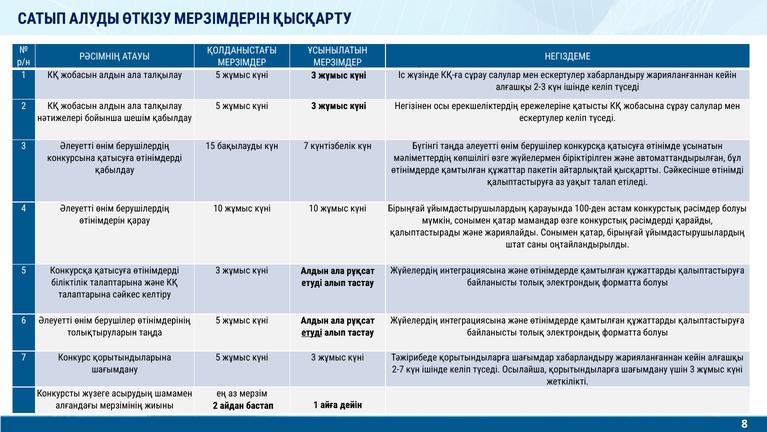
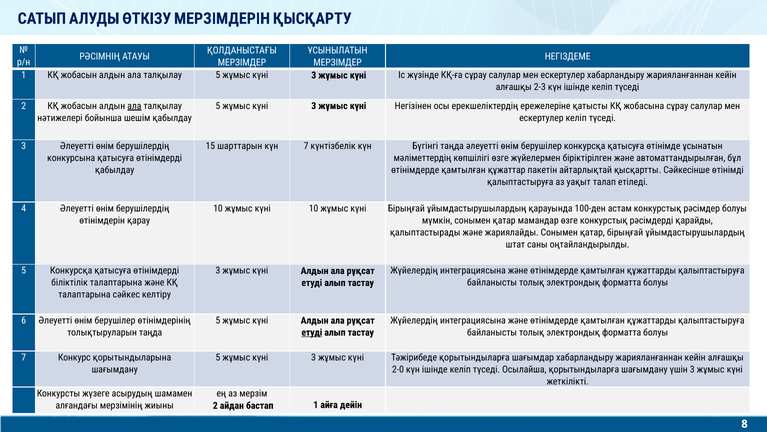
ала at (134, 106) underline: none -> present
бақылауды: бақылауды -> шарттарын
2-7: 2-7 -> 2-0
